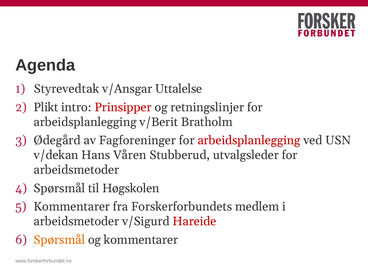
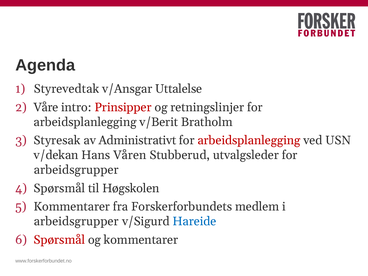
Plikt: Plikt -> Våre
Ødegård: Ødegård -> Styresak
Fagforeninger: Fagforeninger -> Administrativt
arbeidsmetoder at (76, 170): arbeidsmetoder -> arbeidsgrupper
arbeidsmetoder at (76, 221): arbeidsmetoder -> arbeidsgrupper
Hareide colour: red -> blue
Spørsmål at (59, 240) colour: orange -> red
